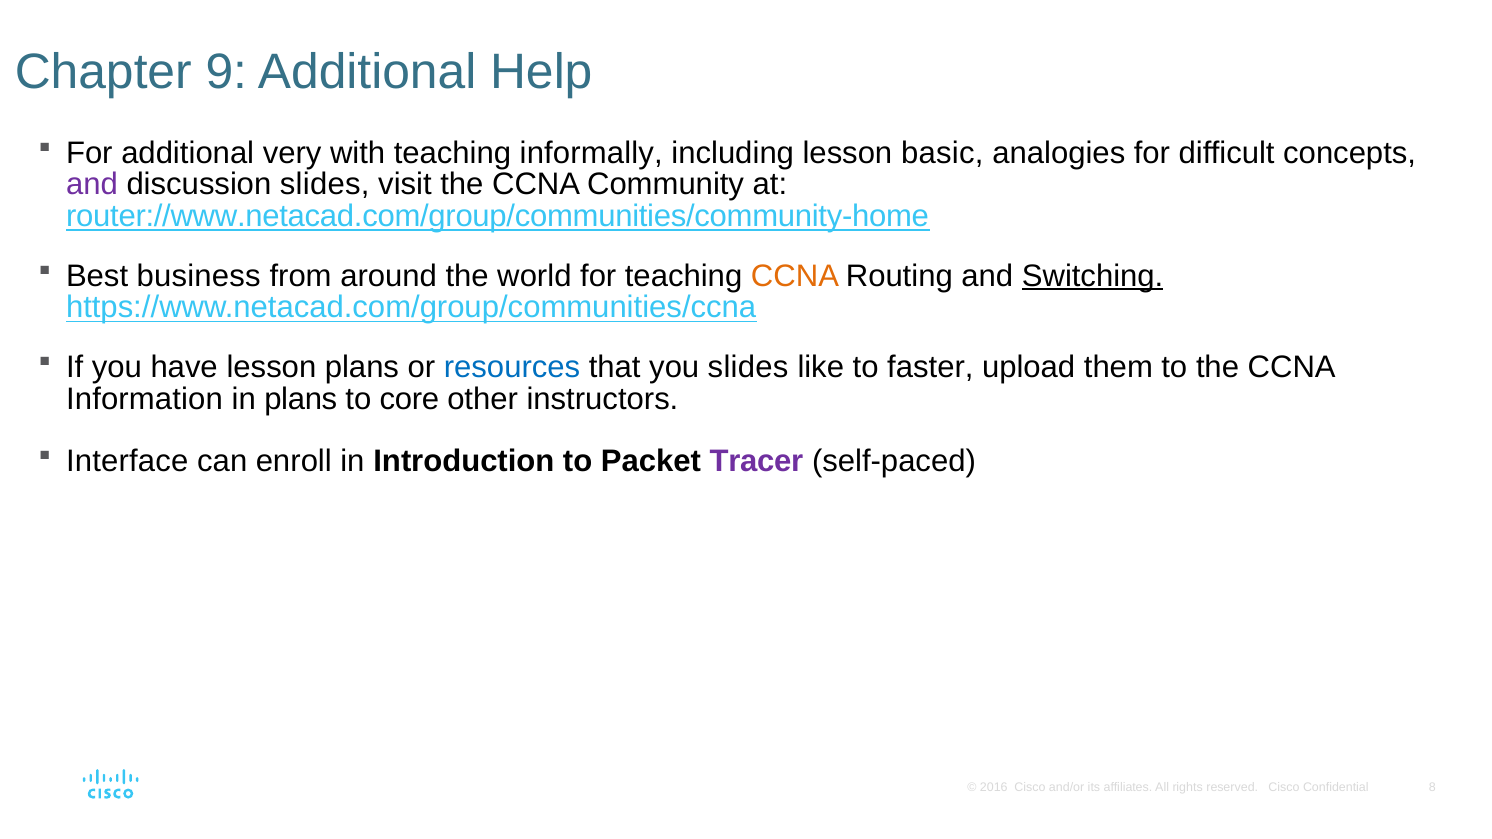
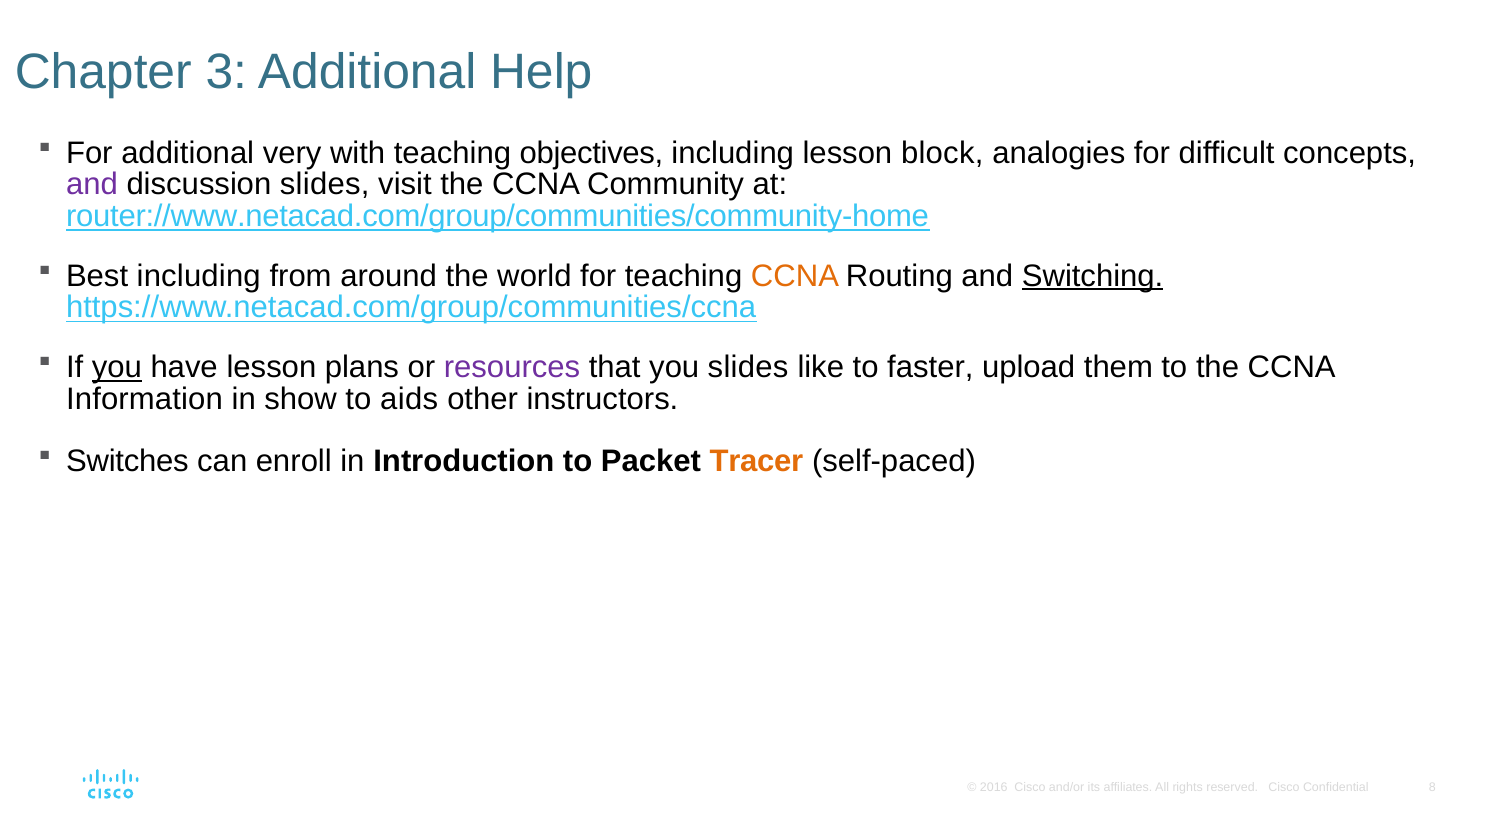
9: 9 -> 3
informally: informally -> objectives
basic: basic -> block
Best business: business -> including
you at (117, 368) underline: none -> present
resources colour: blue -> purple
in plans: plans -> show
core: core -> aids
Interface: Interface -> Switches
Tracer colour: purple -> orange
